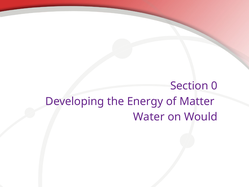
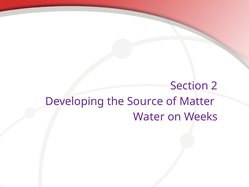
0: 0 -> 2
Energy: Energy -> Source
Would: Would -> Weeks
